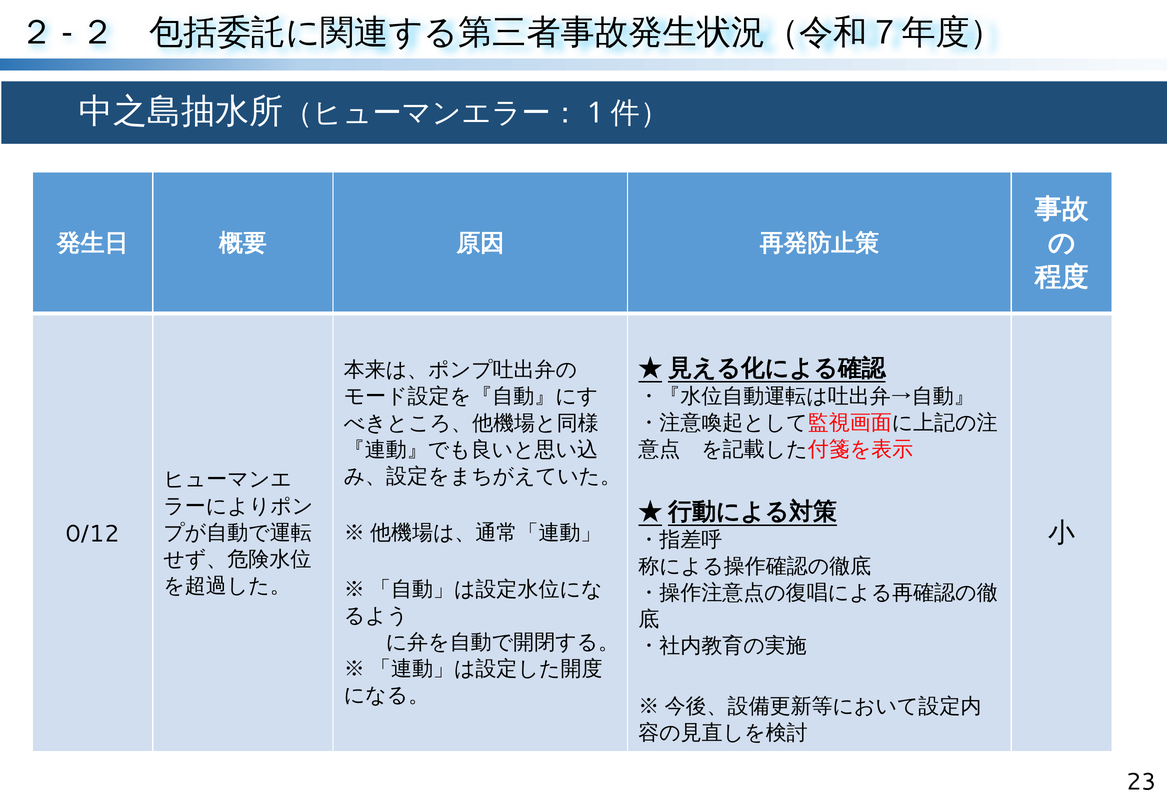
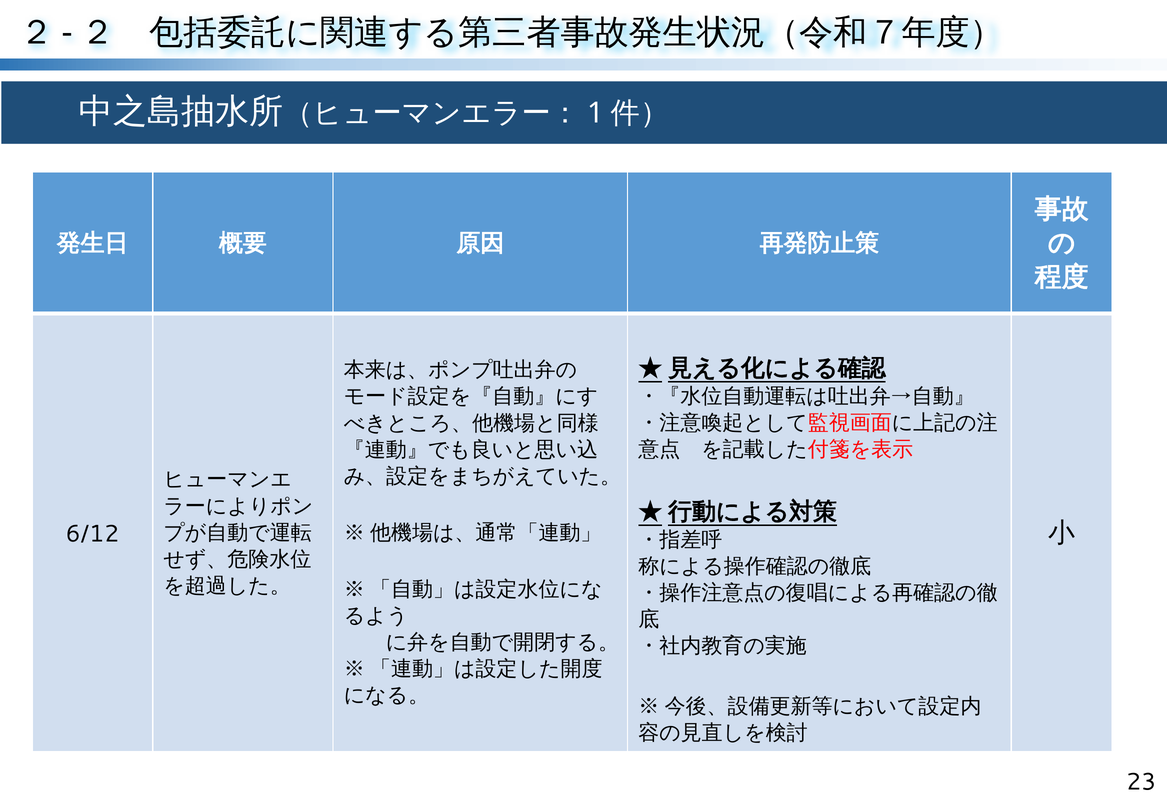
0/12: 0/12 -> 6/12
